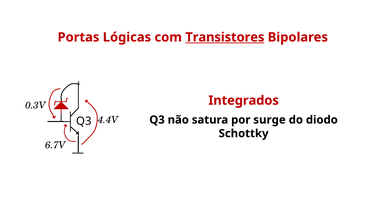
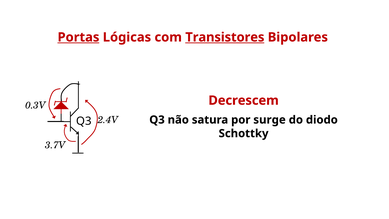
Portas underline: none -> present
Integrados: Integrados -> Decrescem
4.4V: 4.4V -> 2.4V
6.7V: 6.7V -> 3.7V
